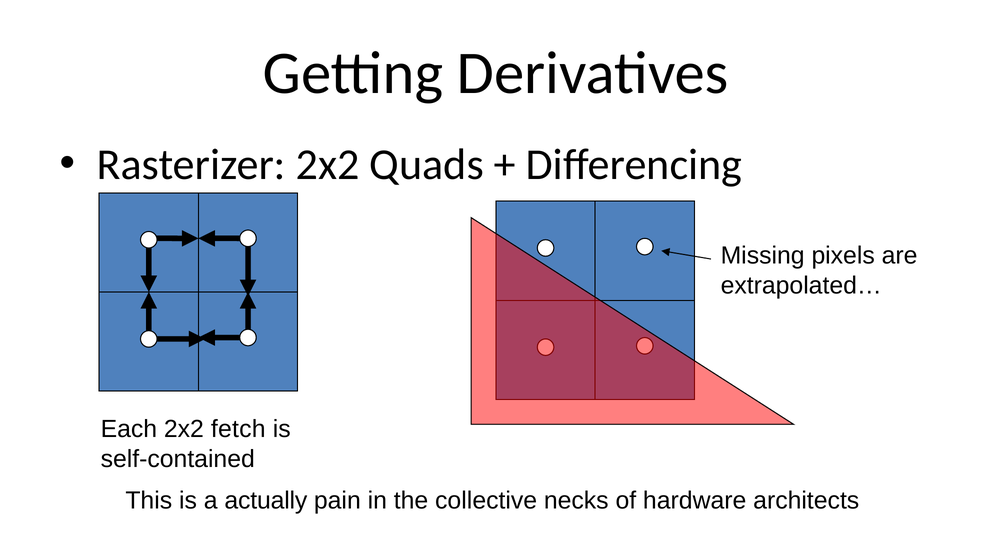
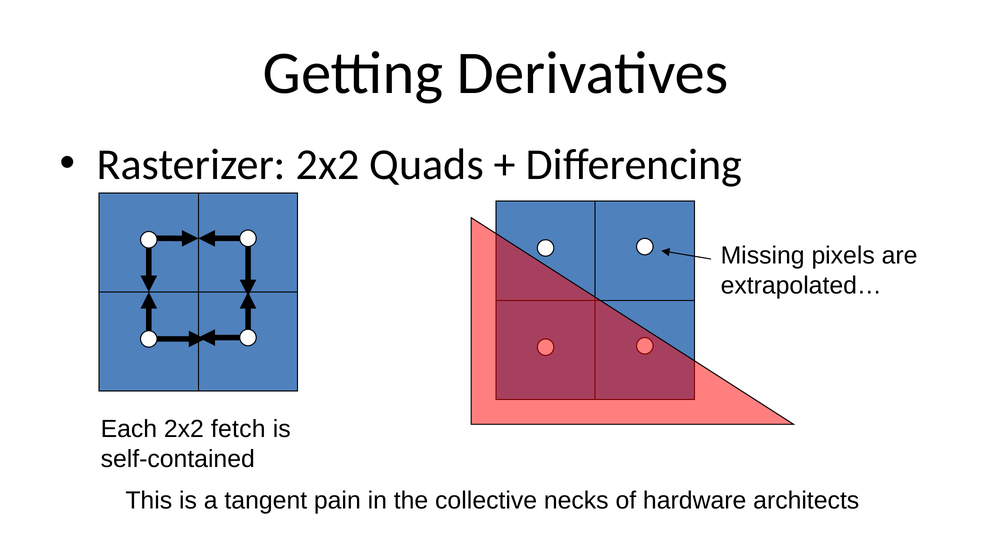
actually: actually -> tangent
